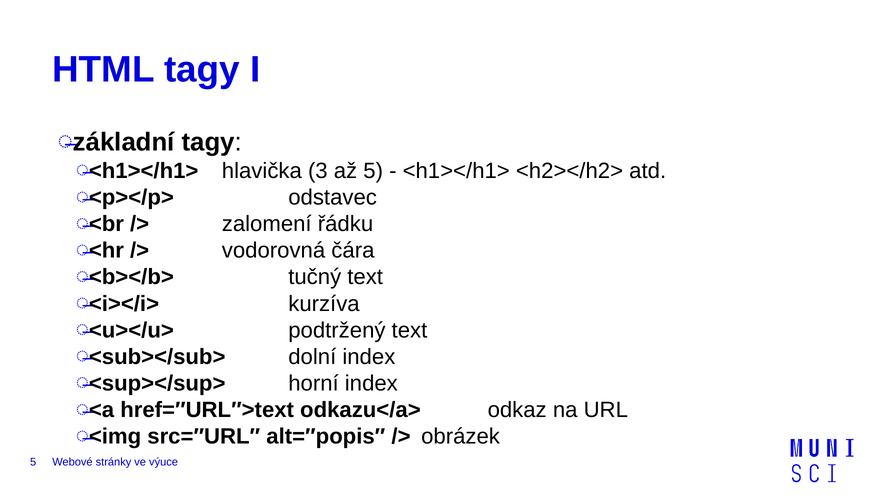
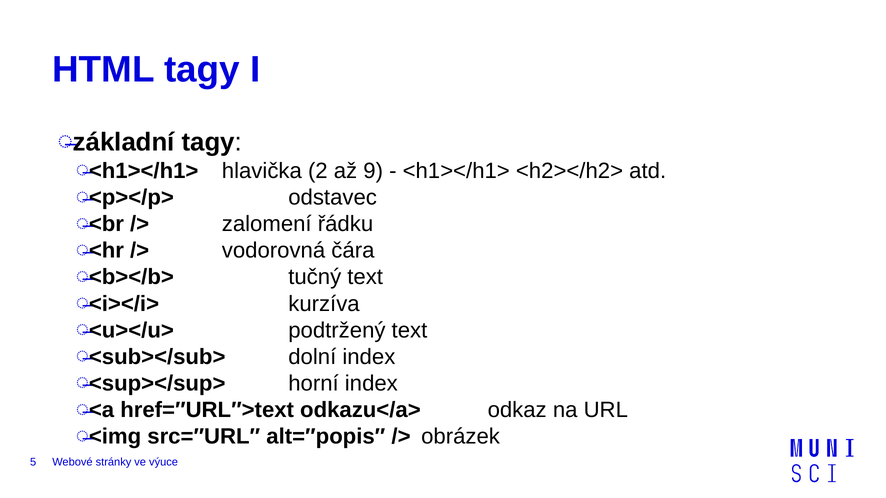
3: 3 -> 2
až 5: 5 -> 9
